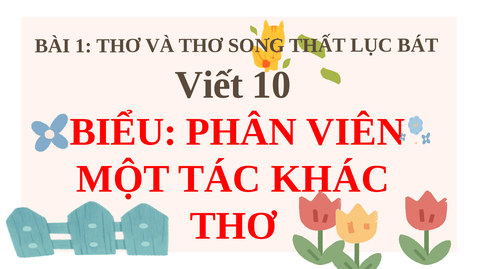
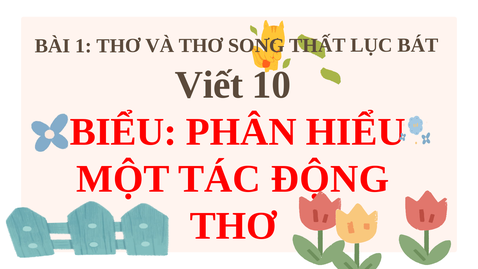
VIÊN: VIÊN -> HIỂU
KHÁC: KHÁC -> ĐỘNG
